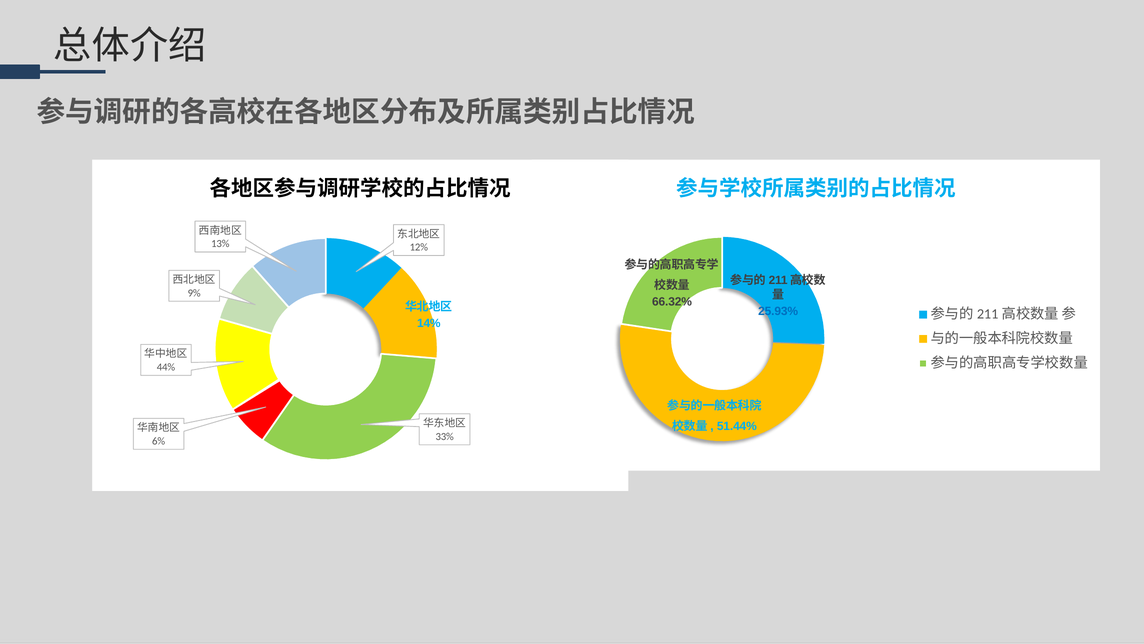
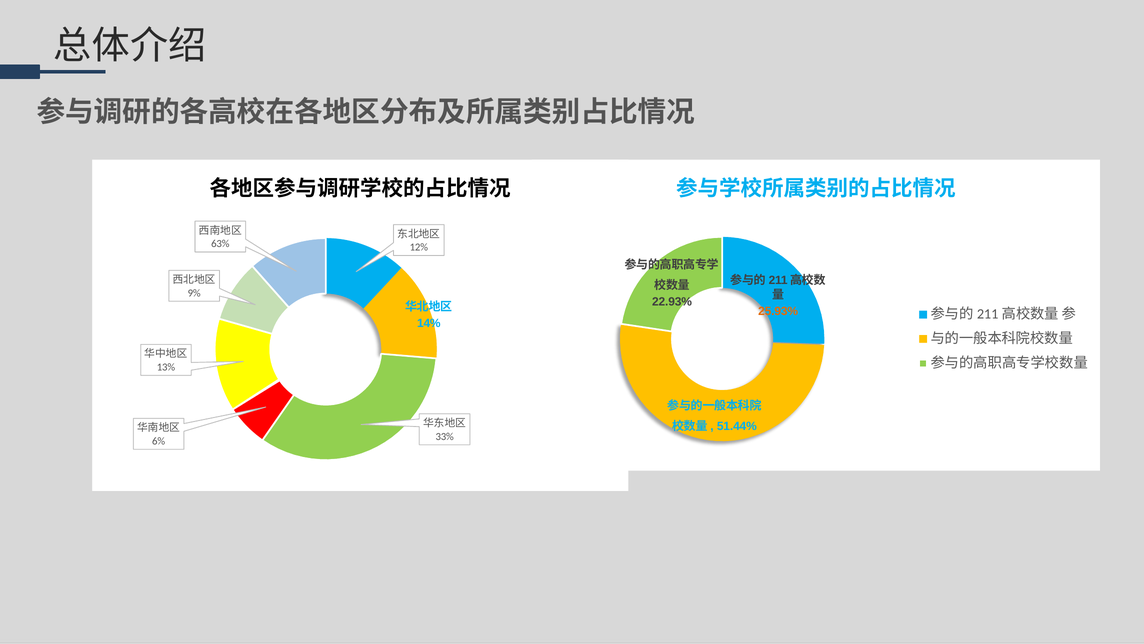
13%: 13% -> 63%
66.32%: 66.32% -> 22.93%
25.93% colour: blue -> orange
44%: 44% -> 13%
